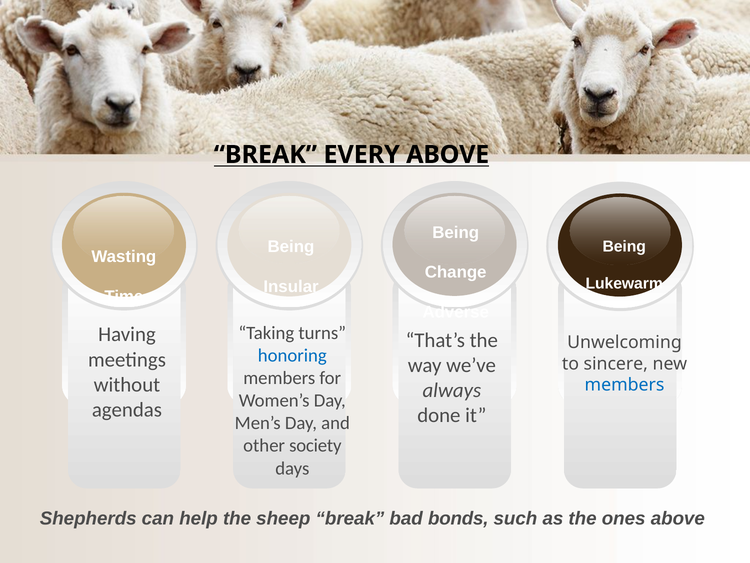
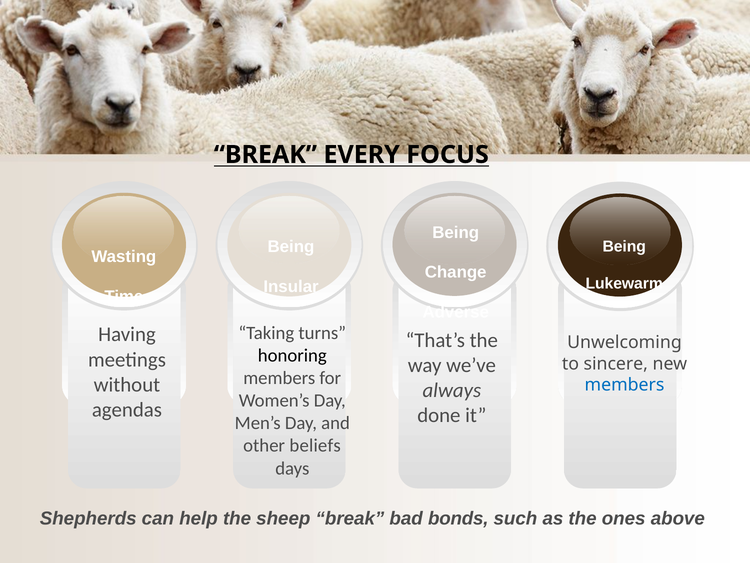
EVERY ABOVE: ABOVE -> FOCUS
honoring colour: blue -> black
society: society -> beliefs
